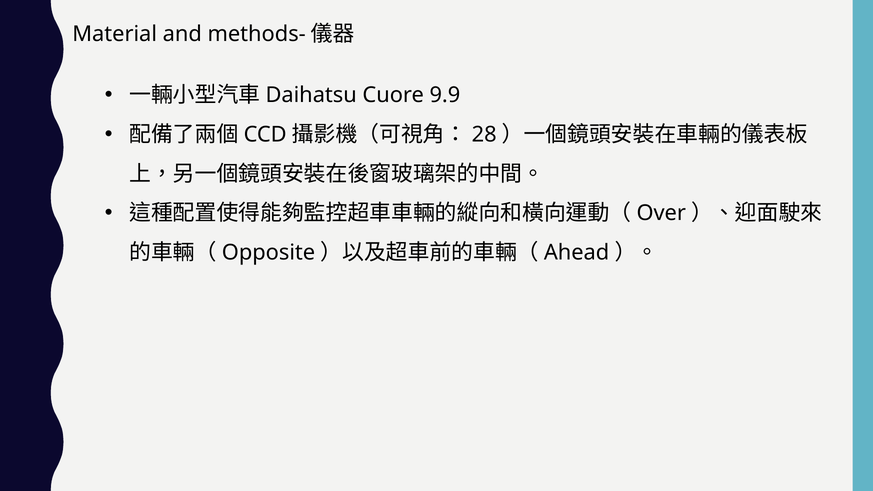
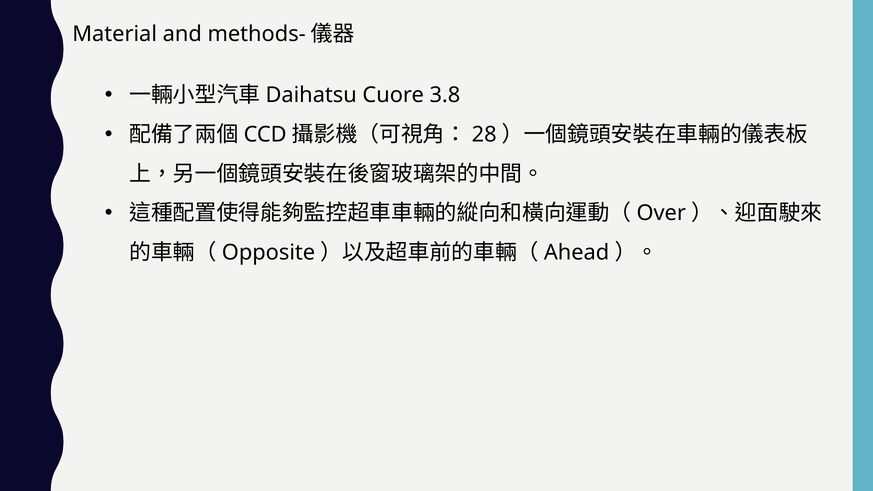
9.9: 9.9 -> 3.8
